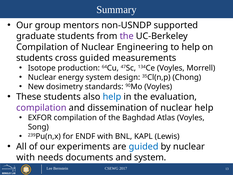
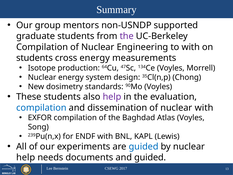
to help: help -> with
cross guided: guided -> energy
help at (112, 97) colour: blue -> purple
compilation at (41, 108) colour: purple -> blue
nuclear help: help -> with
with at (26, 157): with -> help
and system: system -> guided
